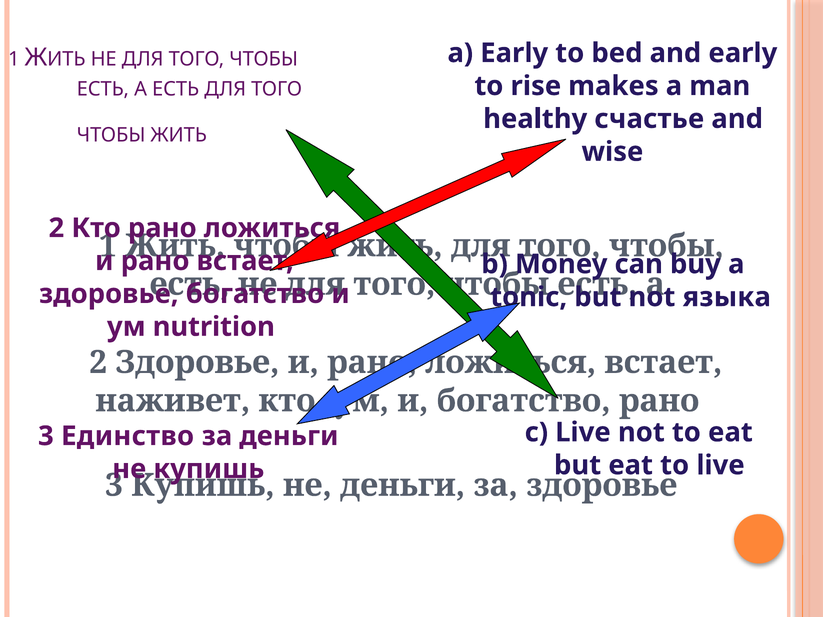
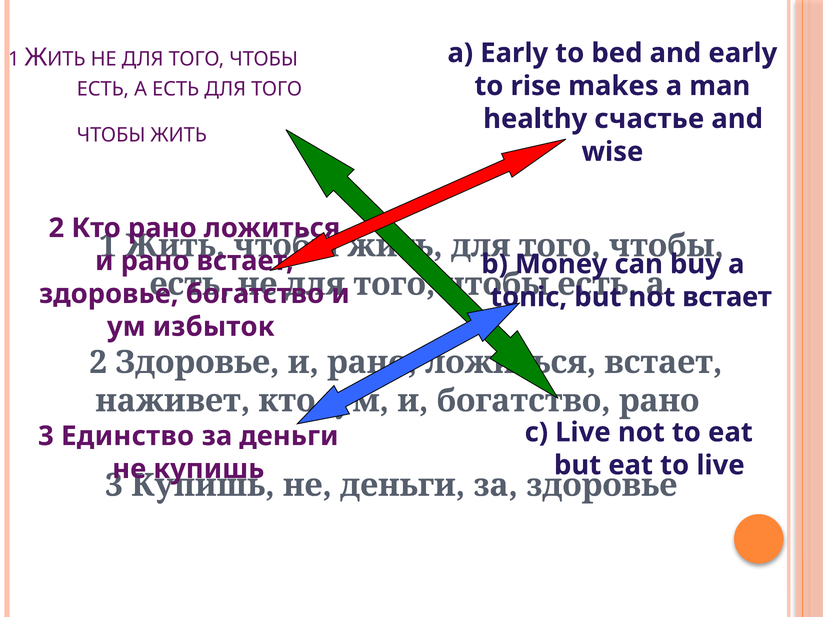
языка at (727, 297): языка -> встает
nutrition: nutrition -> избыток
